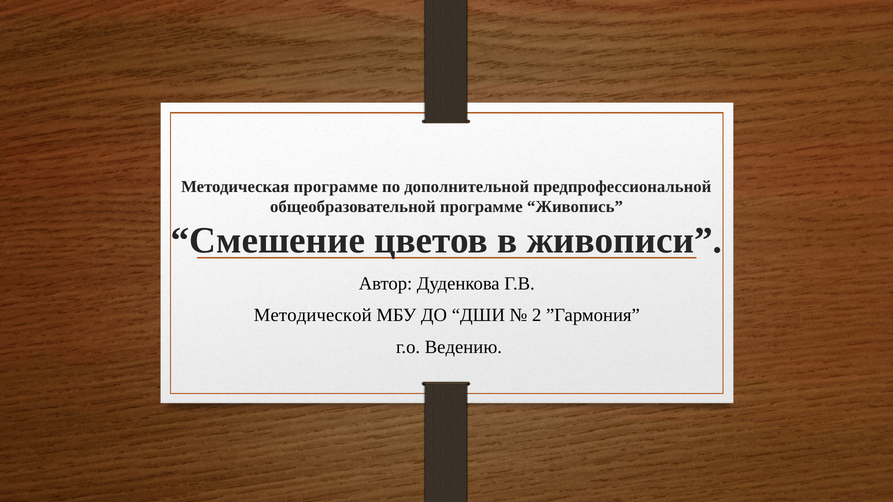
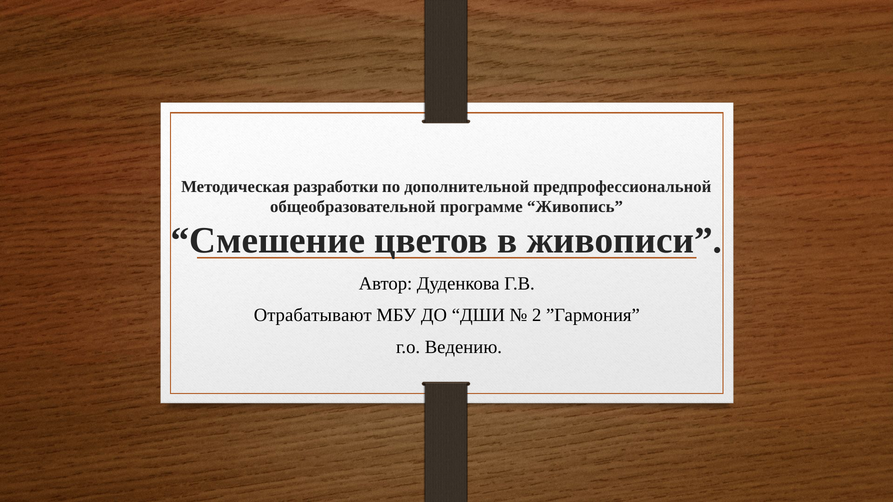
Методическая программе: программе -> разработки
Методической: Методической -> Отрабатывают
